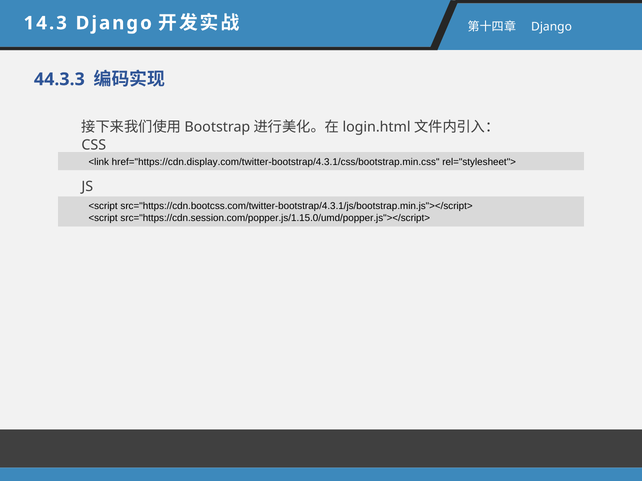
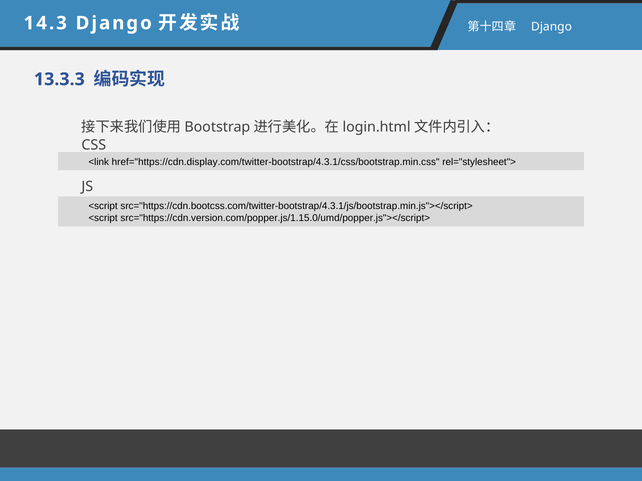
44.3.3: 44.3.3 -> 13.3.3
src="https://cdn.session.com/popper.js/1.15.0/umd/popper.js"></script>: src="https://cdn.session.com/popper.js/1.15.0/umd/popper.js"></script> -> src="https://cdn.version.com/popper.js/1.15.0/umd/popper.js"></script>
